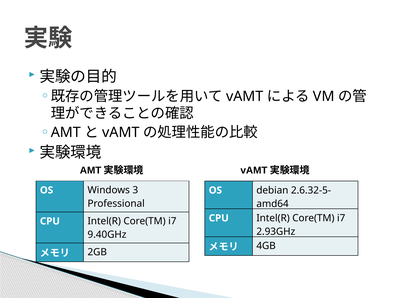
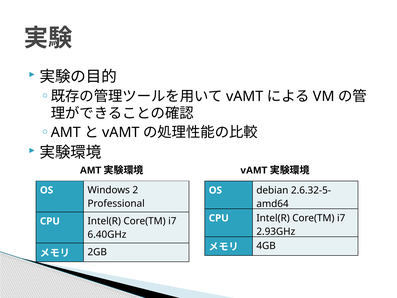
3: 3 -> 2
9.40GHz: 9.40GHz -> 6.40GHz
